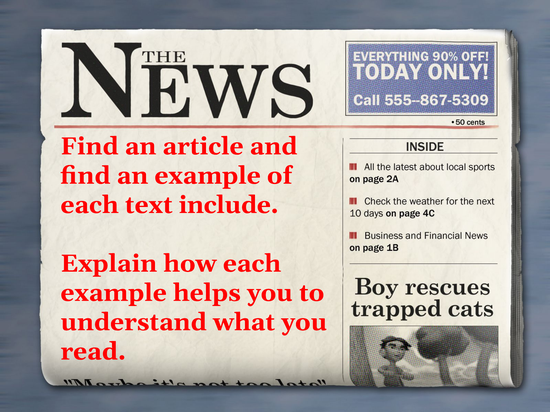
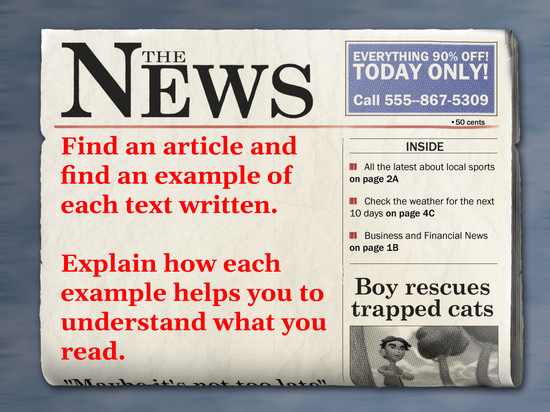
include: include -> written
